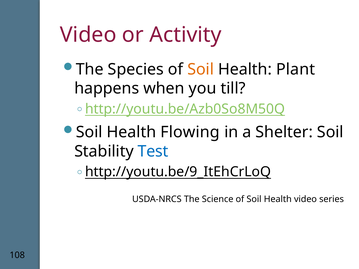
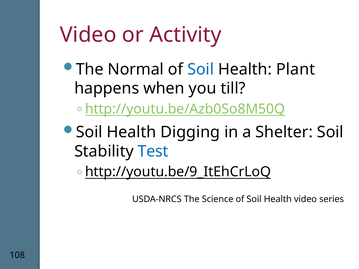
Species: Species -> Normal
Soil at (201, 69) colour: orange -> blue
Flowing: Flowing -> Digging
